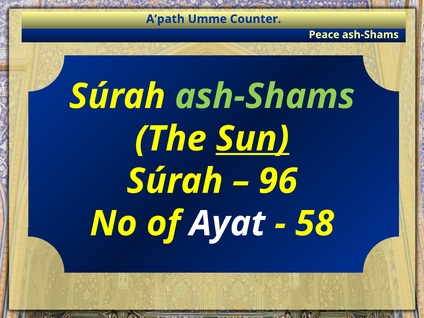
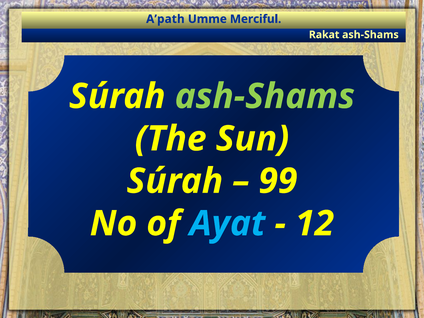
Counter: Counter -> Merciful
Peace: Peace -> Rakat
Sun underline: present -> none
96: 96 -> 99
Ayat colour: white -> light blue
58: 58 -> 12
